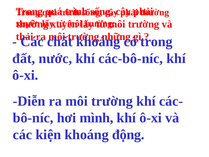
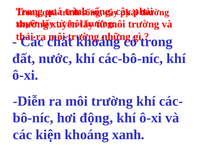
mình: mình -> động
động: động -> xanh
